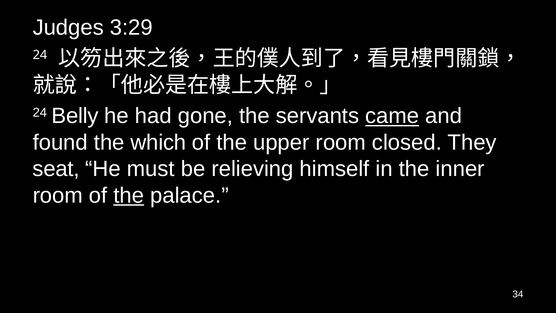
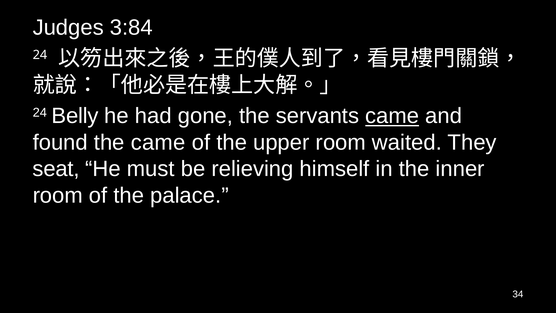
3:29: 3:29 -> 3:84
the which: which -> came
closed: closed -> waited
the at (129, 195) underline: present -> none
